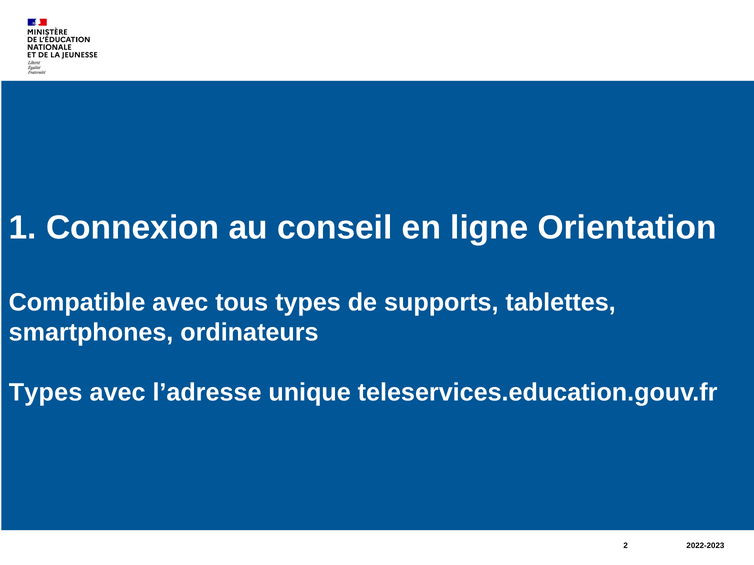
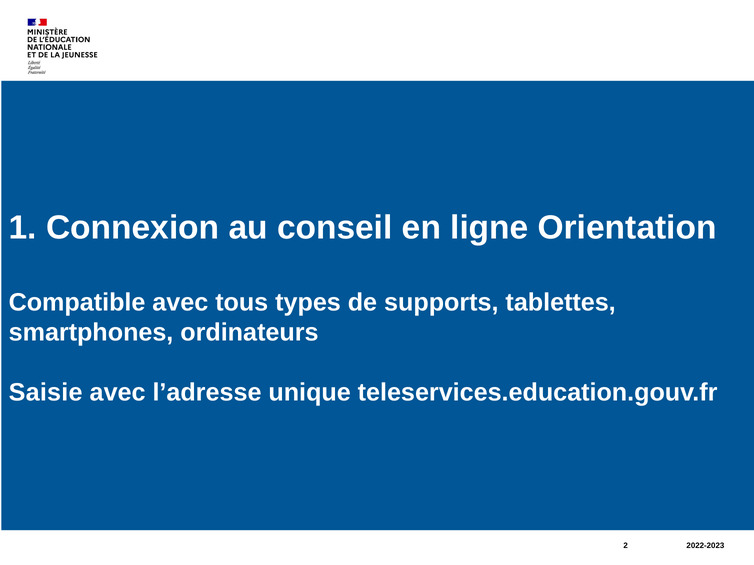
Types at (46, 393): Types -> Saisie
